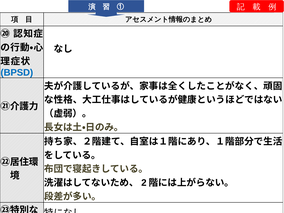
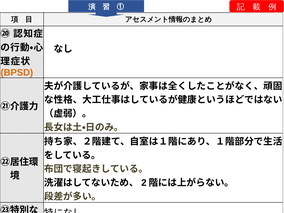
BPSD colour: blue -> orange
